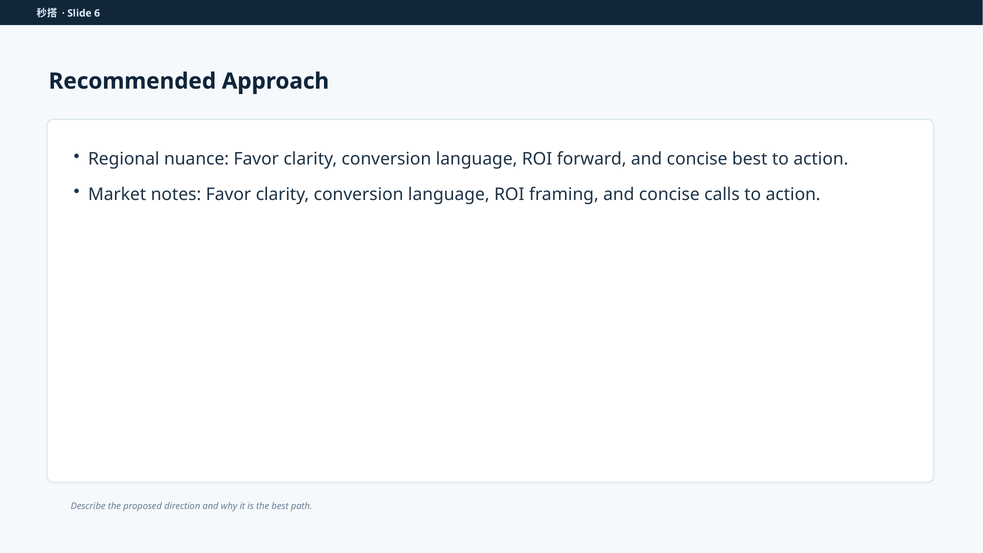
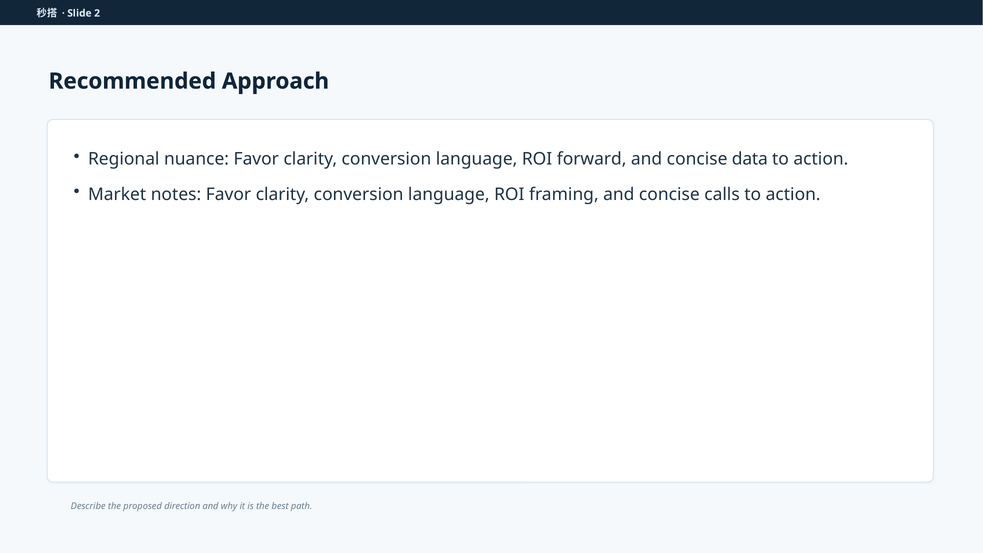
6: 6 -> 2
concise best: best -> data
